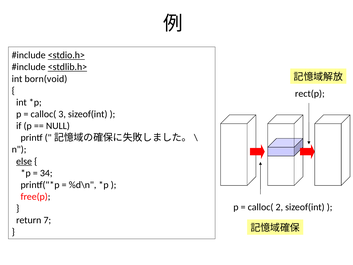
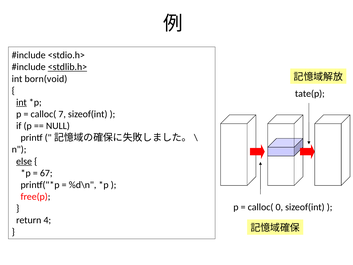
<stdio.h> underline: present -> none
rect(p: rect(p -> tate(p
int at (21, 102) underline: none -> present
3: 3 -> 7
34: 34 -> 67
2: 2 -> 0
7: 7 -> 4
